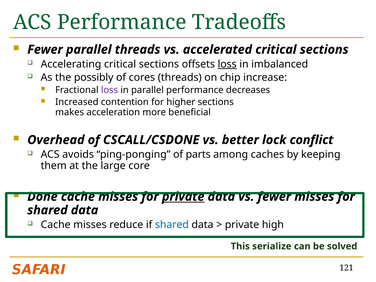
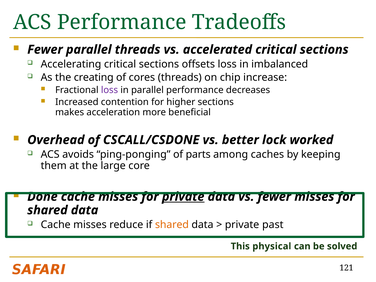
loss at (227, 64) underline: present -> none
possibly: possibly -> creating
conflict: conflict -> worked
shared at (172, 225) colour: blue -> orange
high: high -> past
serialize: serialize -> physical
